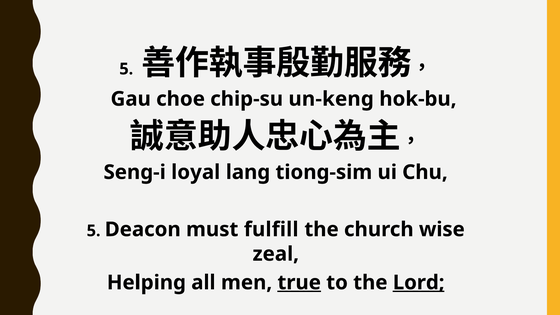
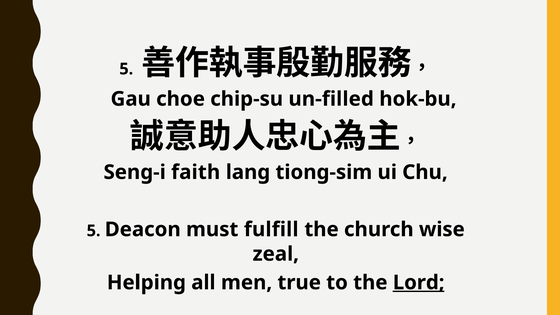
un-keng: un-keng -> un-filled
loyal: loyal -> faith
true underline: present -> none
